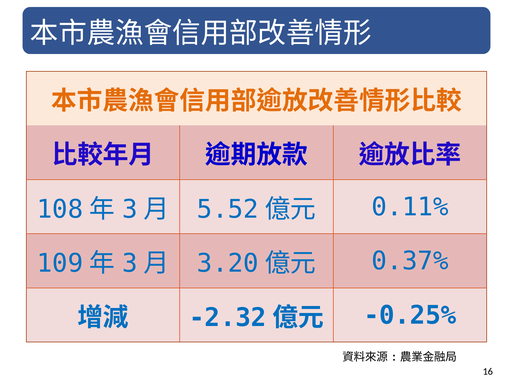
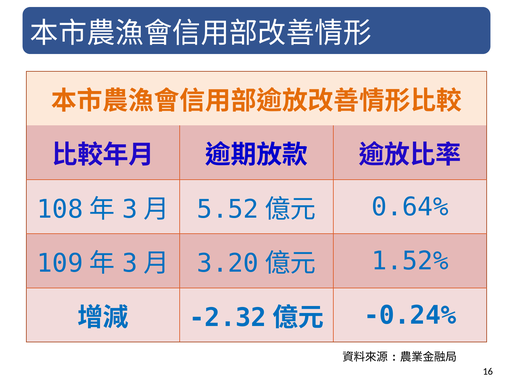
0.11%: 0.11% -> 0.64%
0.37%: 0.37% -> 1.52%
-0.25%: -0.25% -> -0.24%
